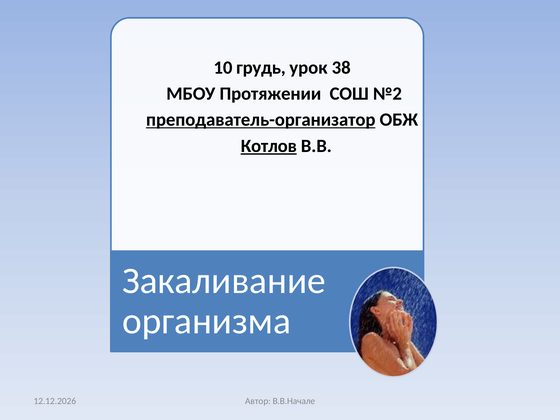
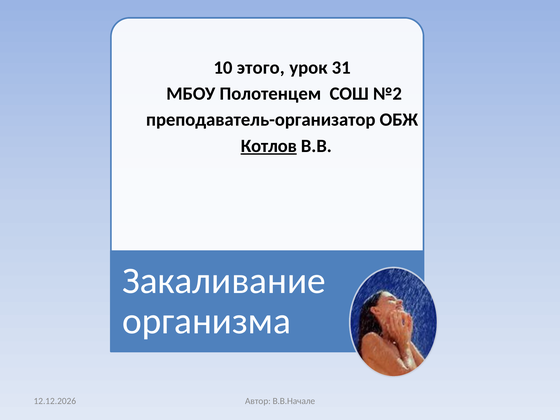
грудь: грудь -> этого
38: 38 -> 31
Протяжении: Протяжении -> Полотенцем
преподаватель-организатор underline: present -> none
